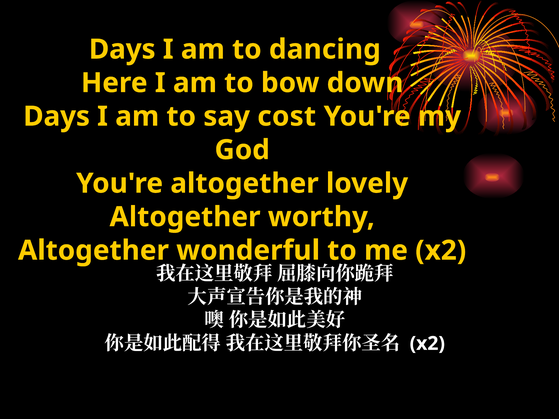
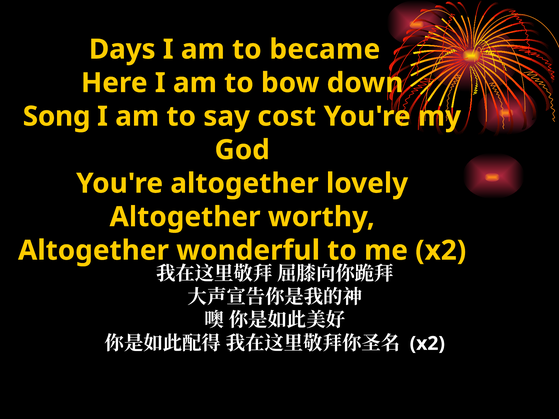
dancing: dancing -> became
Days at (57, 116): Days -> Song
